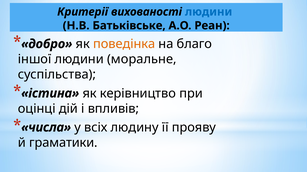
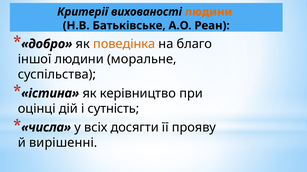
людини at (209, 12) colour: blue -> orange
впливів: впливів -> сутність
людину: людину -> досягти
граматики: граматики -> вирішенні
